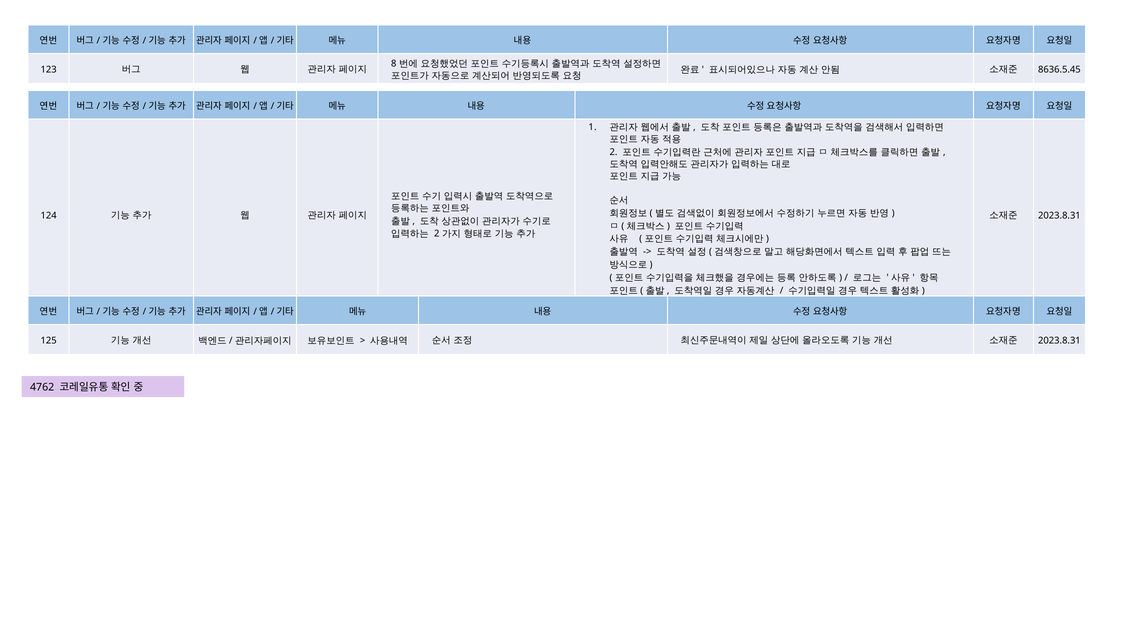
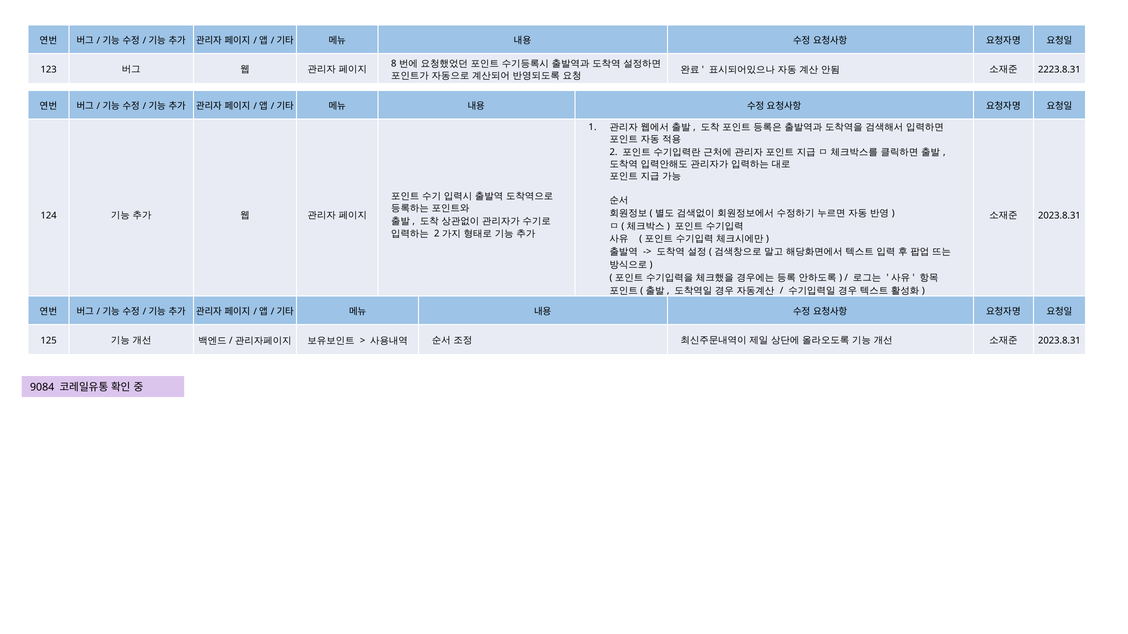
8636.5.45: 8636.5.45 -> 2223.8.31
4762: 4762 -> 9084
